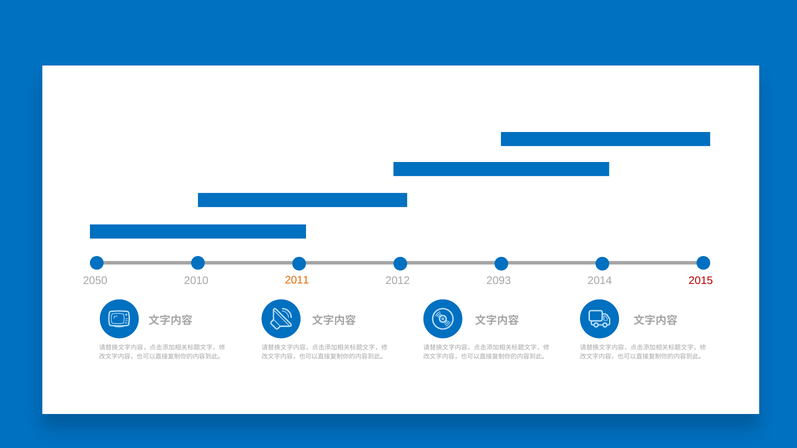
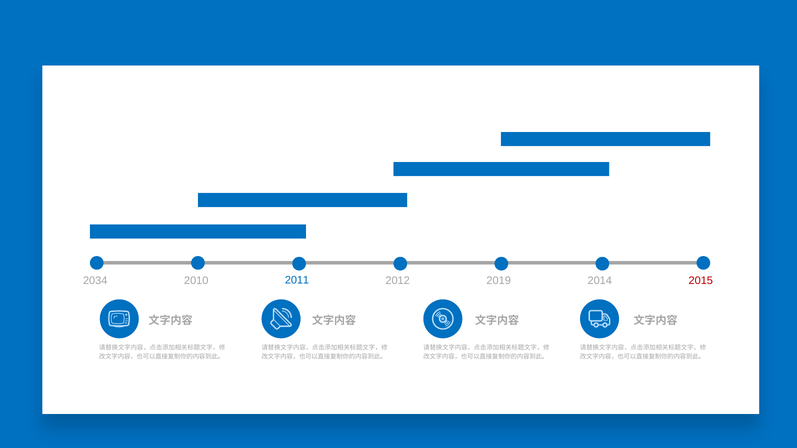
2011 colour: orange -> blue
2050: 2050 -> 2034
2093: 2093 -> 2019
